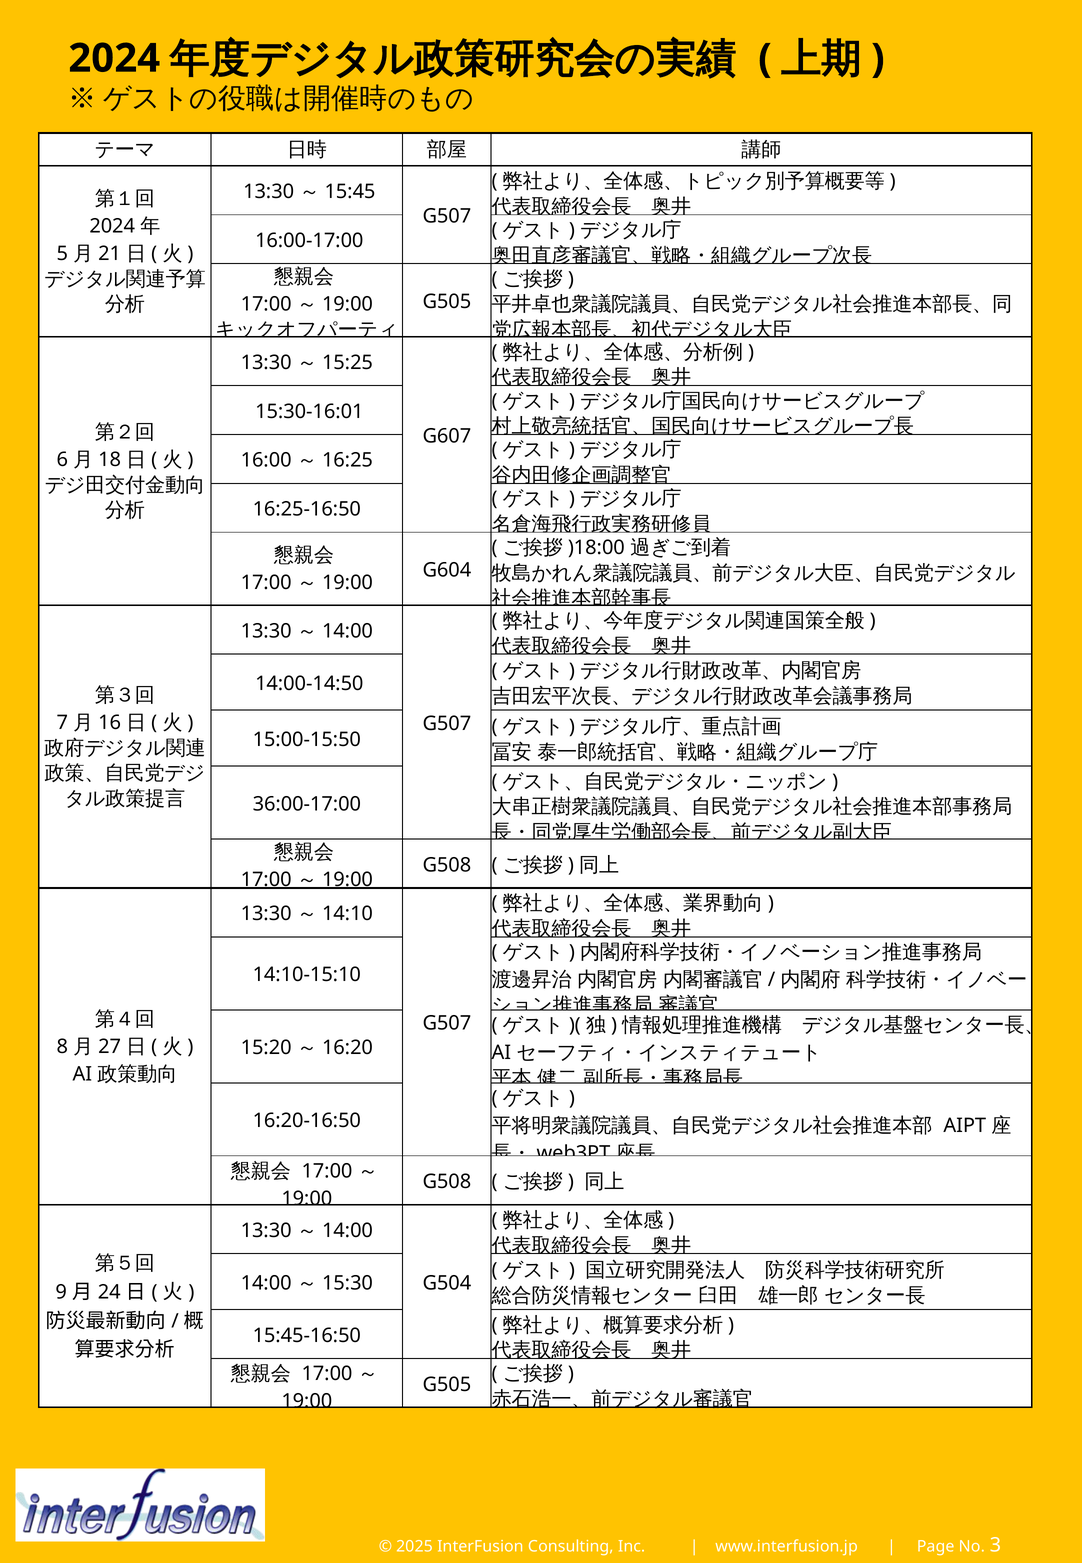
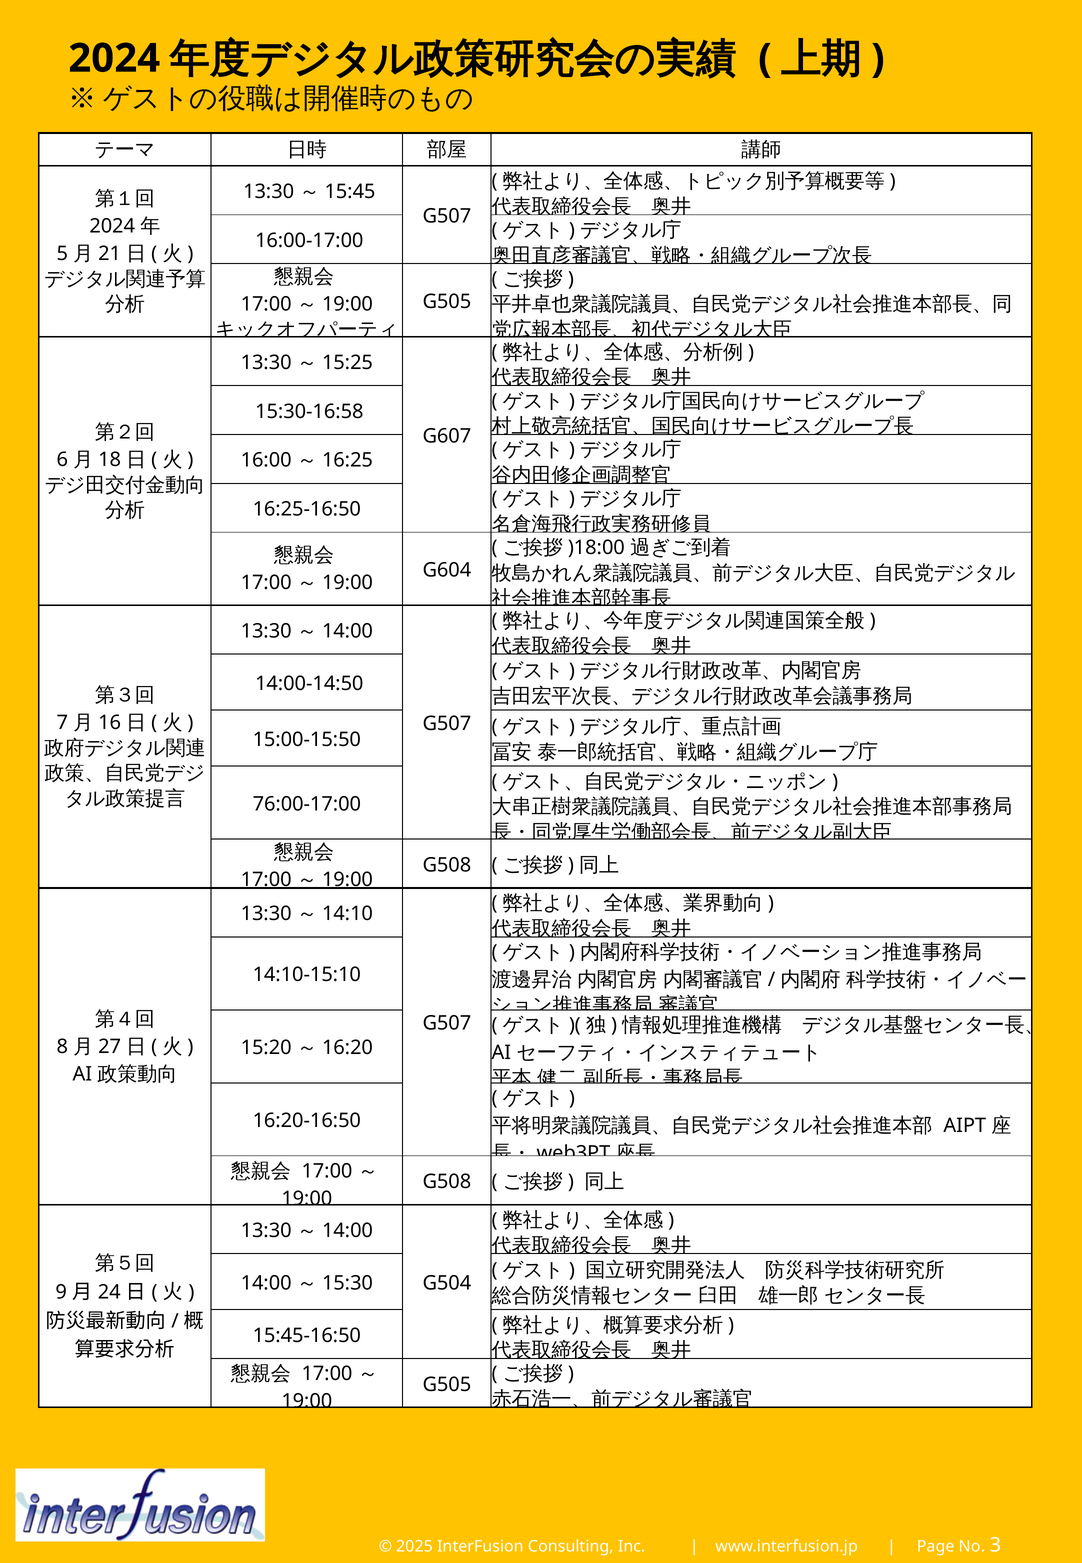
15:30-16:01: 15:30-16:01 -> 15:30-16:58
36:00-17:00: 36:00-17:00 -> 76:00-17:00
